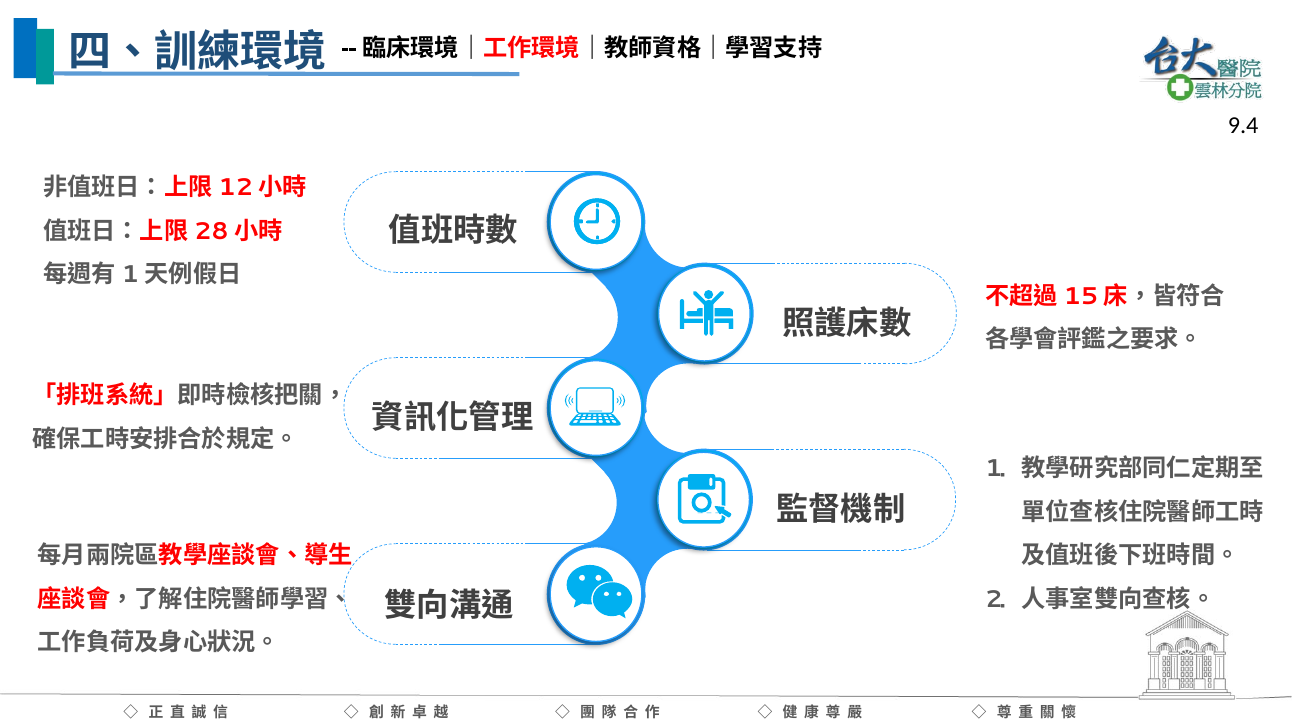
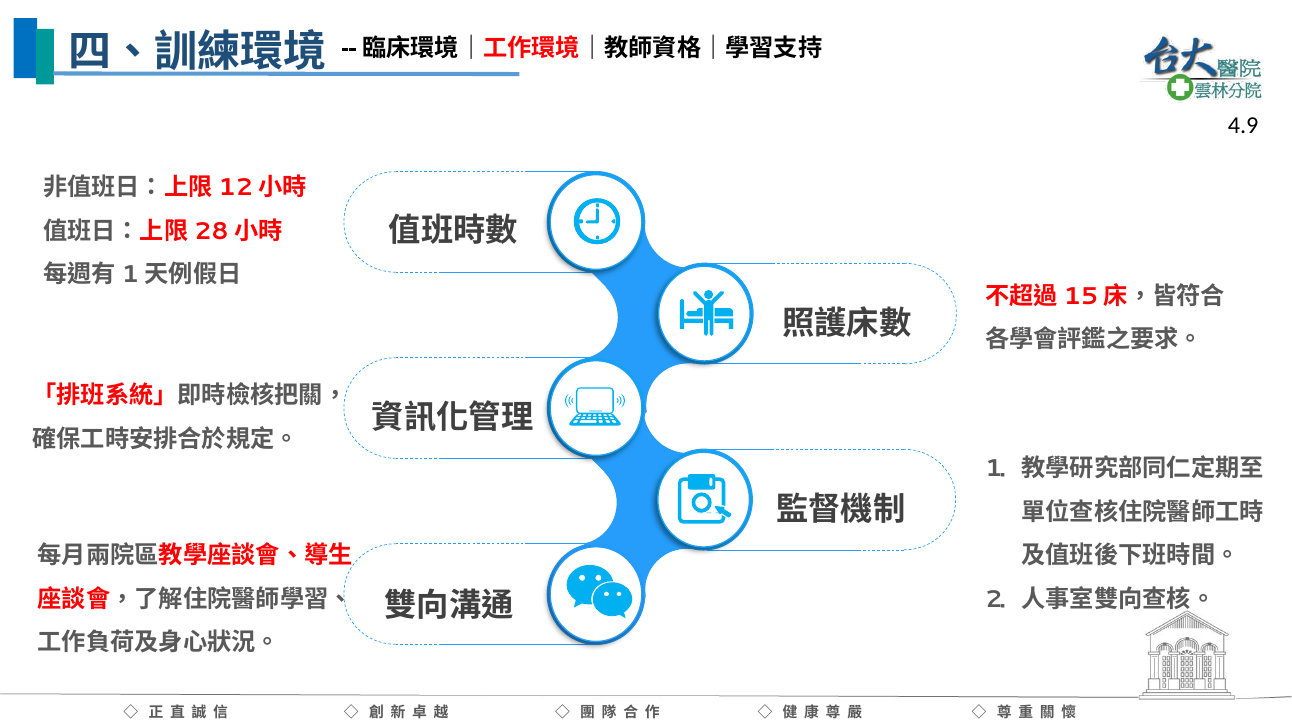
9.4: 9.4 -> 4.9
